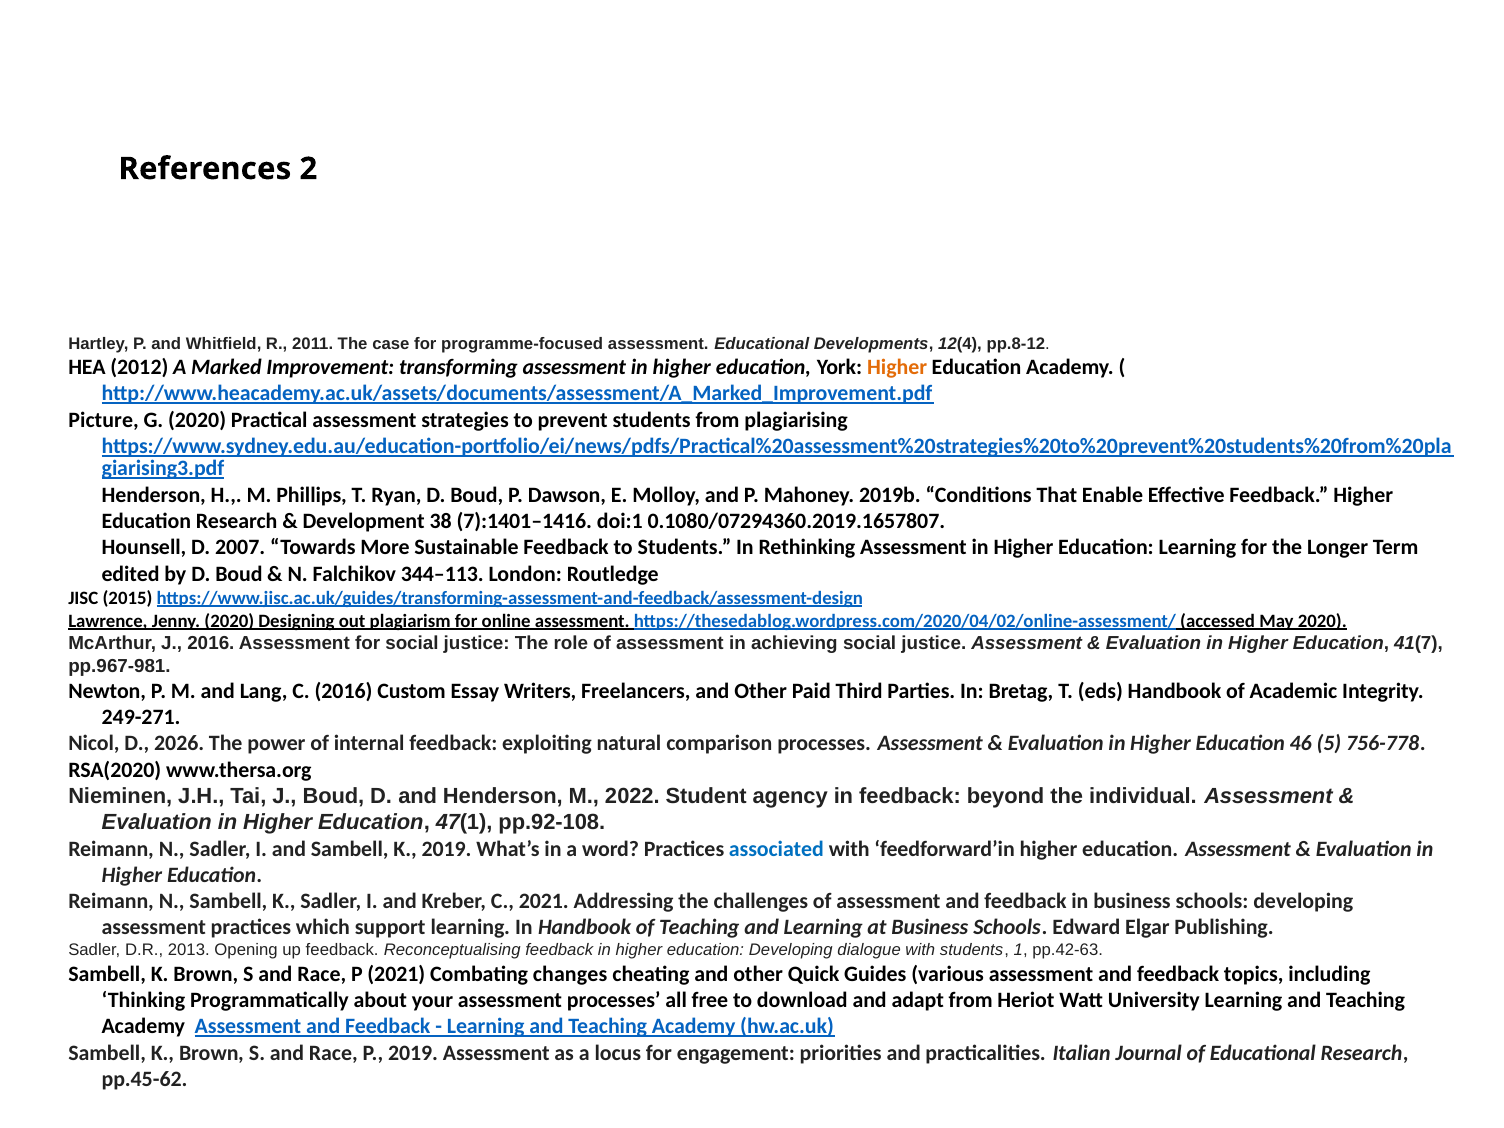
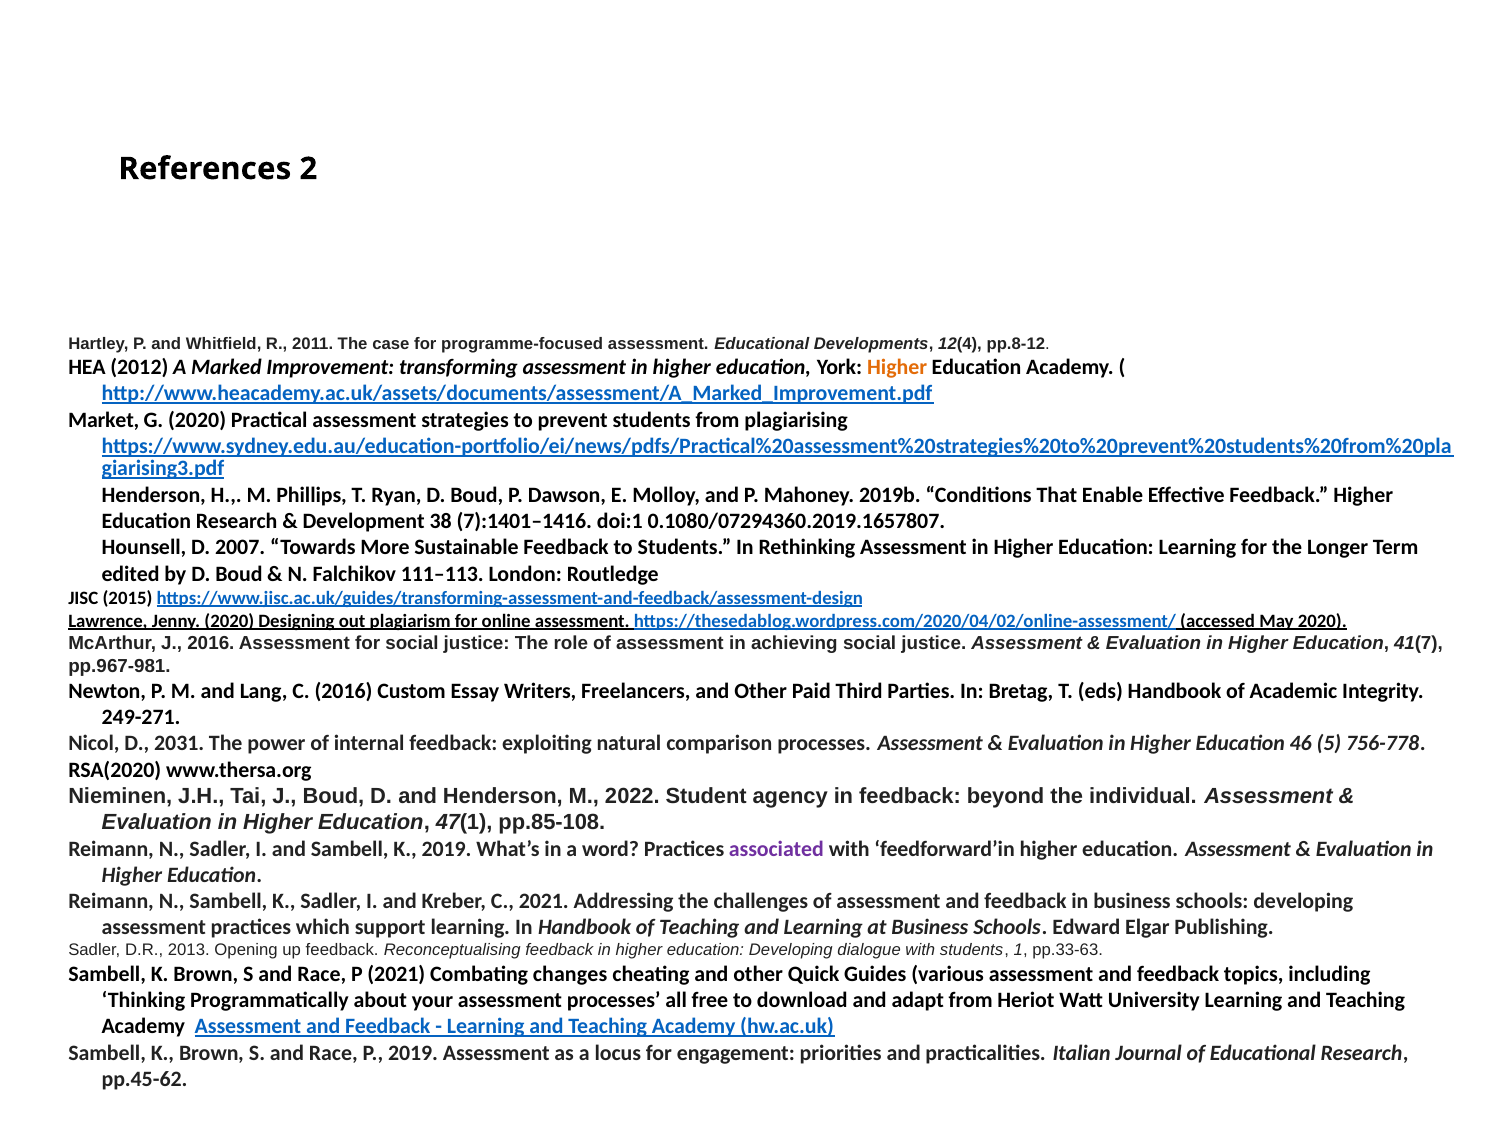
Picture: Picture -> Market
344–113: 344–113 -> 111–113
2026: 2026 -> 2031
pp.92-108: pp.92-108 -> pp.85-108
associated colour: blue -> purple
pp.42-63: pp.42-63 -> pp.33-63
